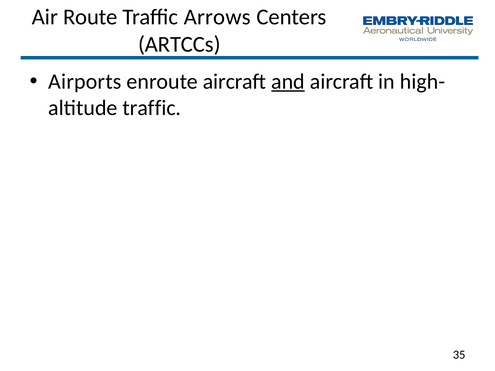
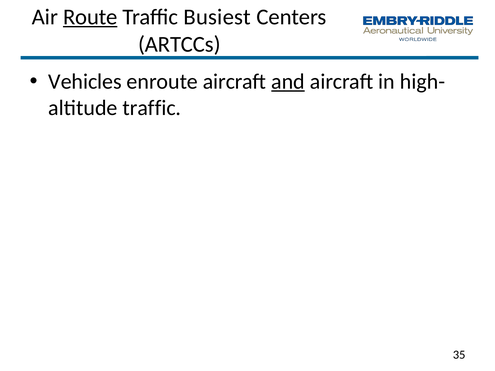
Route underline: none -> present
Arrows: Arrows -> Busiest
Airports: Airports -> Vehicles
